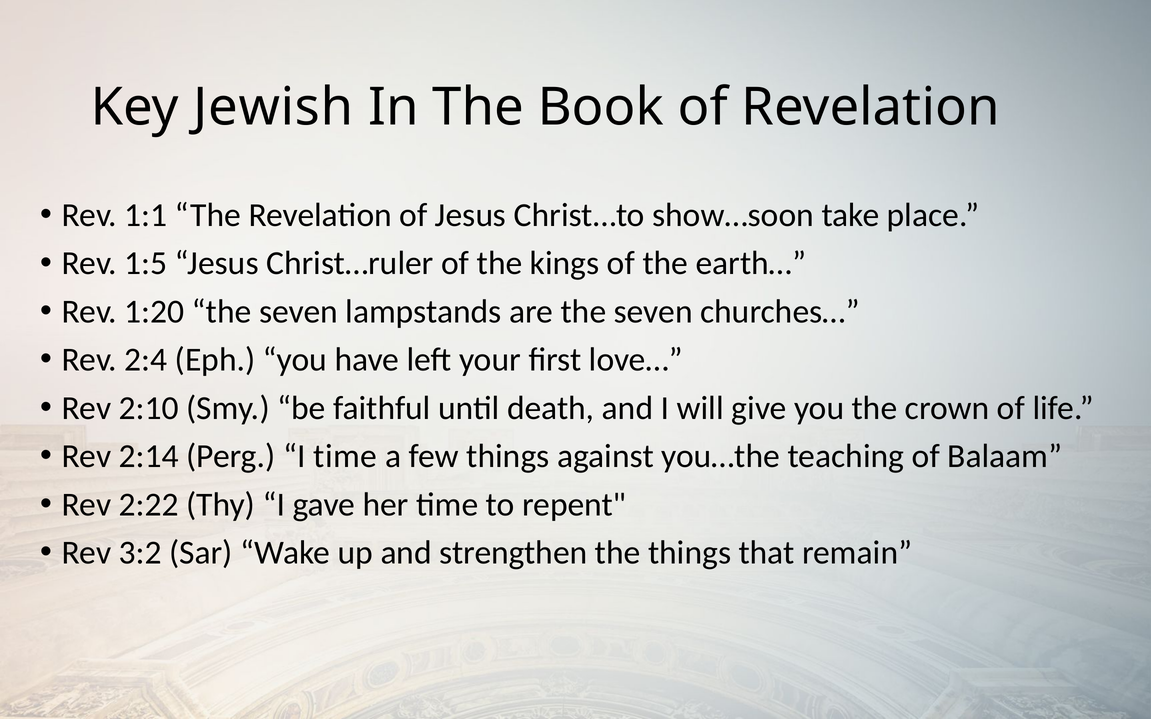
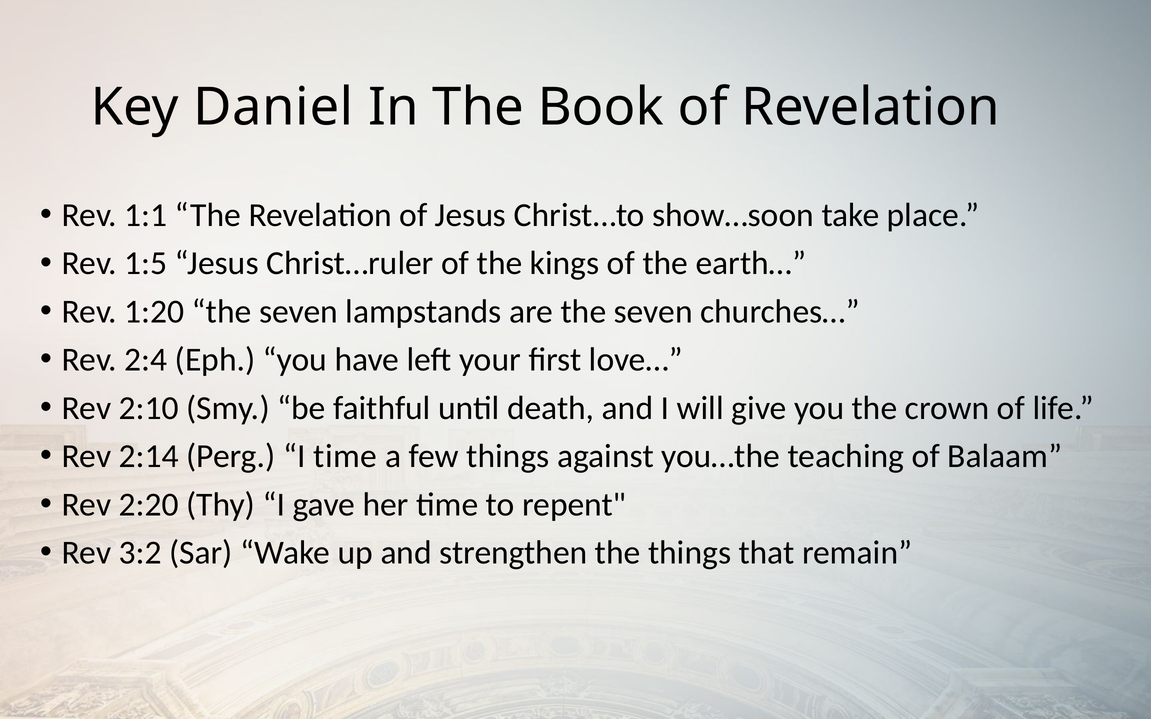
Jewish: Jewish -> Daniel
2:22: 2:22 -> 2:20
